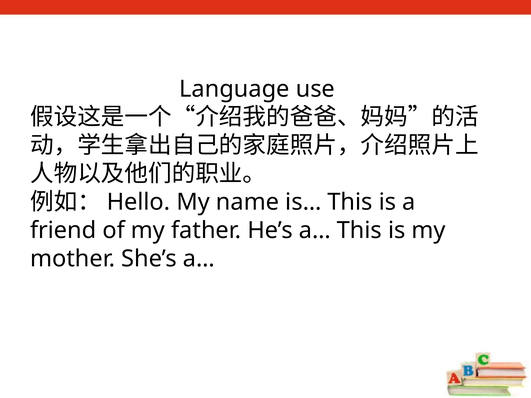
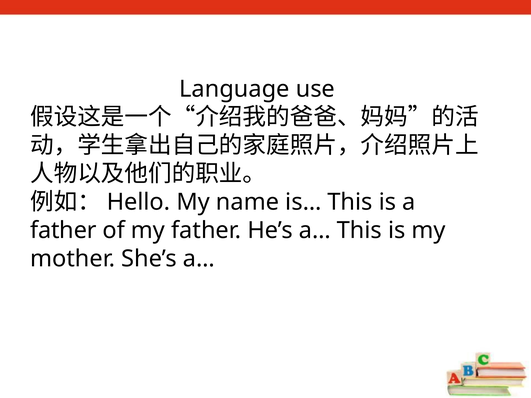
friend at (63, 231): friend -> father
